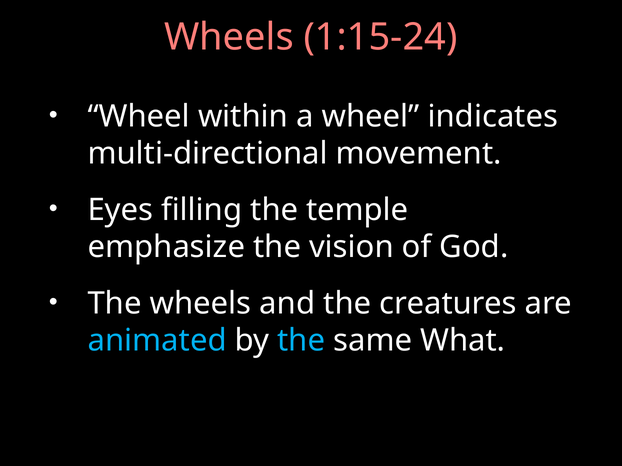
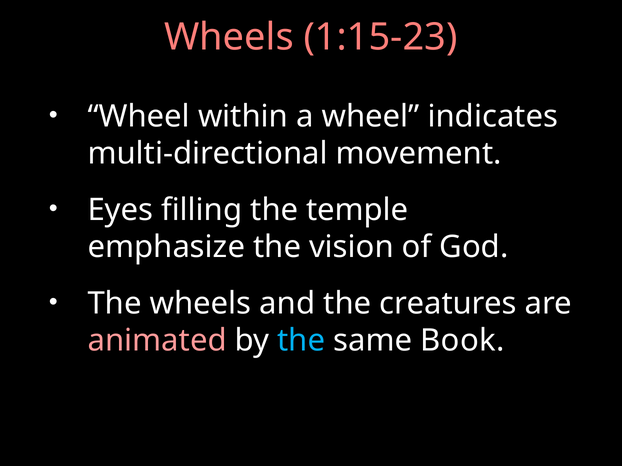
1:15-24: 1:15-24 -> 1:15-23
animated colour: light blue -> pink
What: What -> Book
